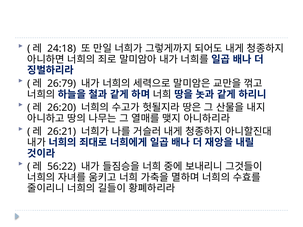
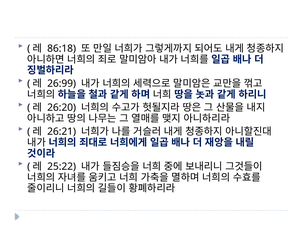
24:18: 24:18 -> 86:18
26:79: 26:79 -> 26:99
56:22: 56:22 -> 25:22
